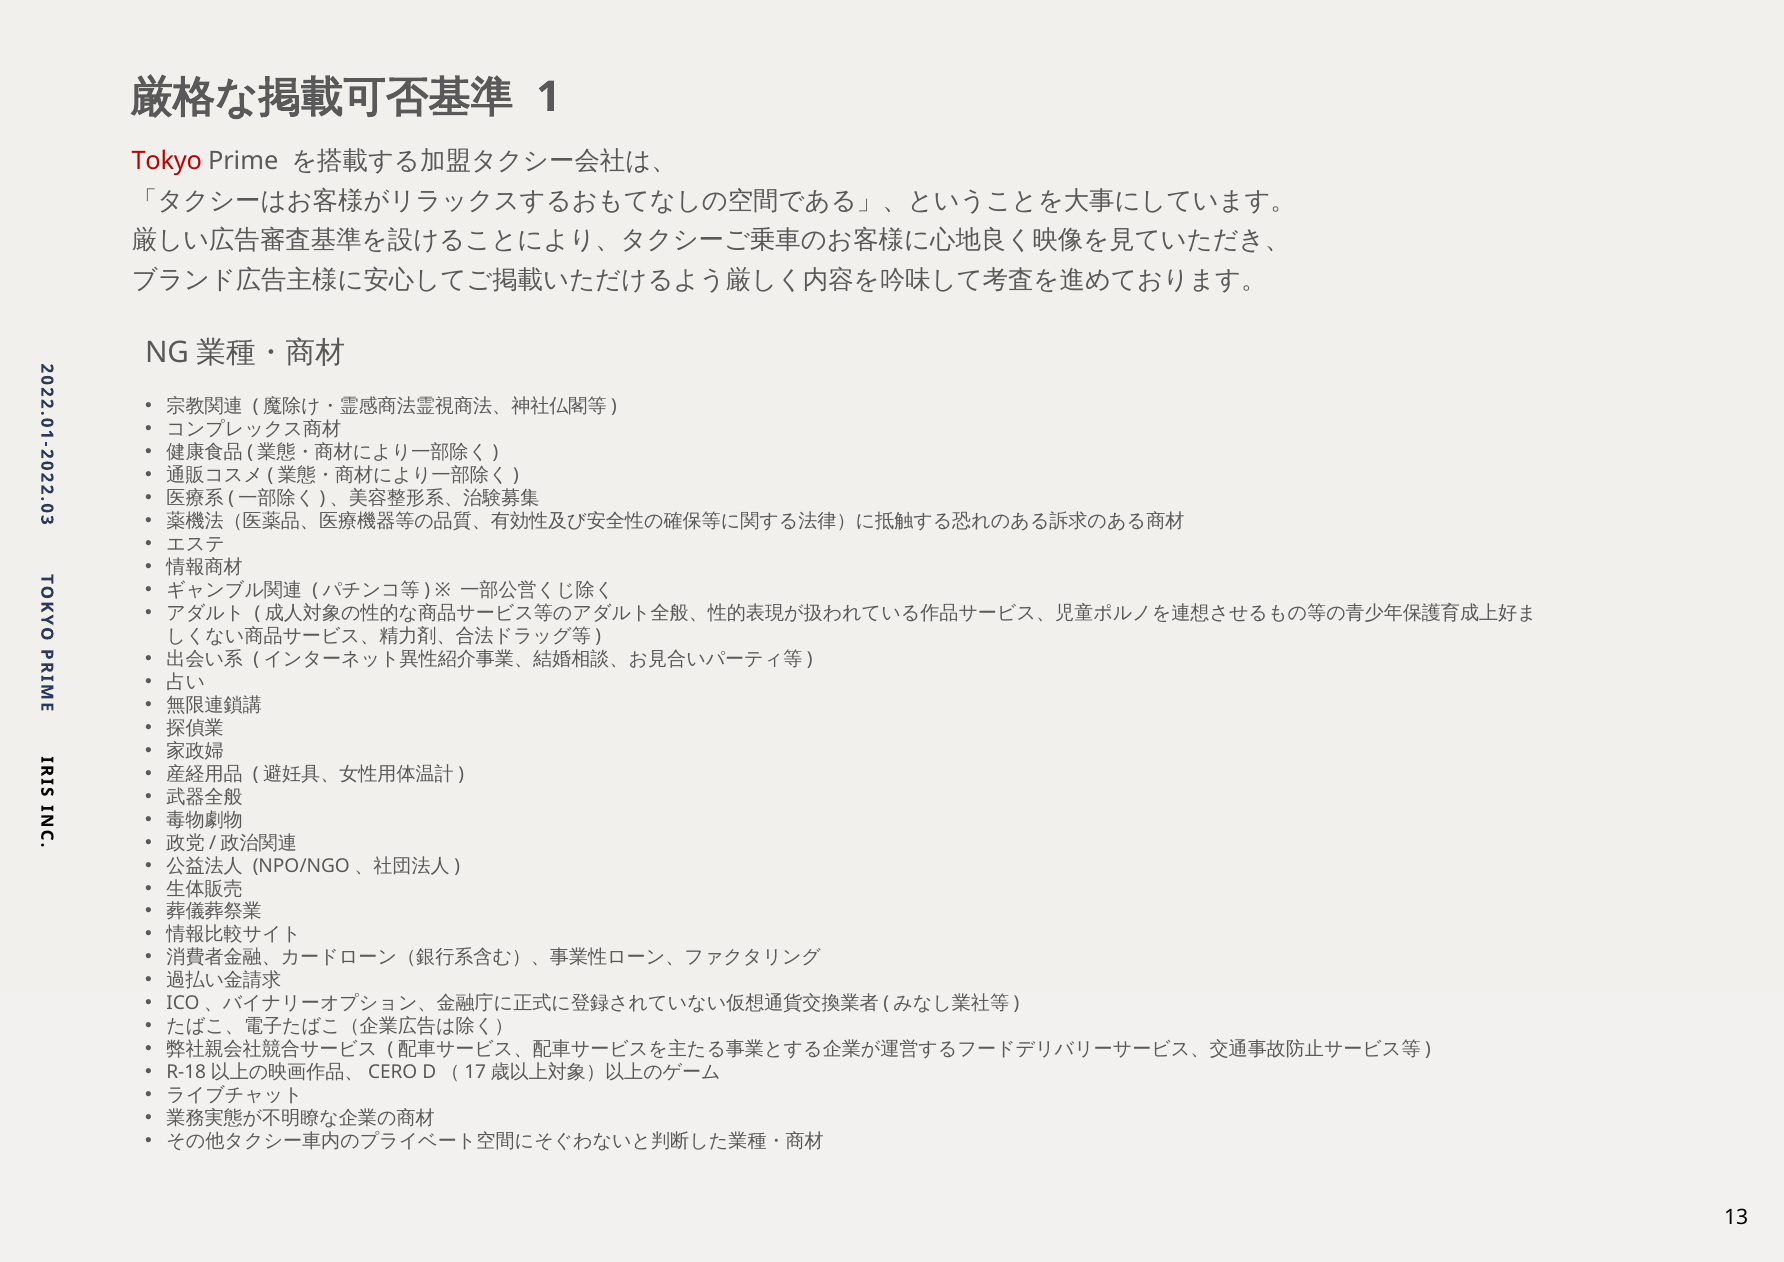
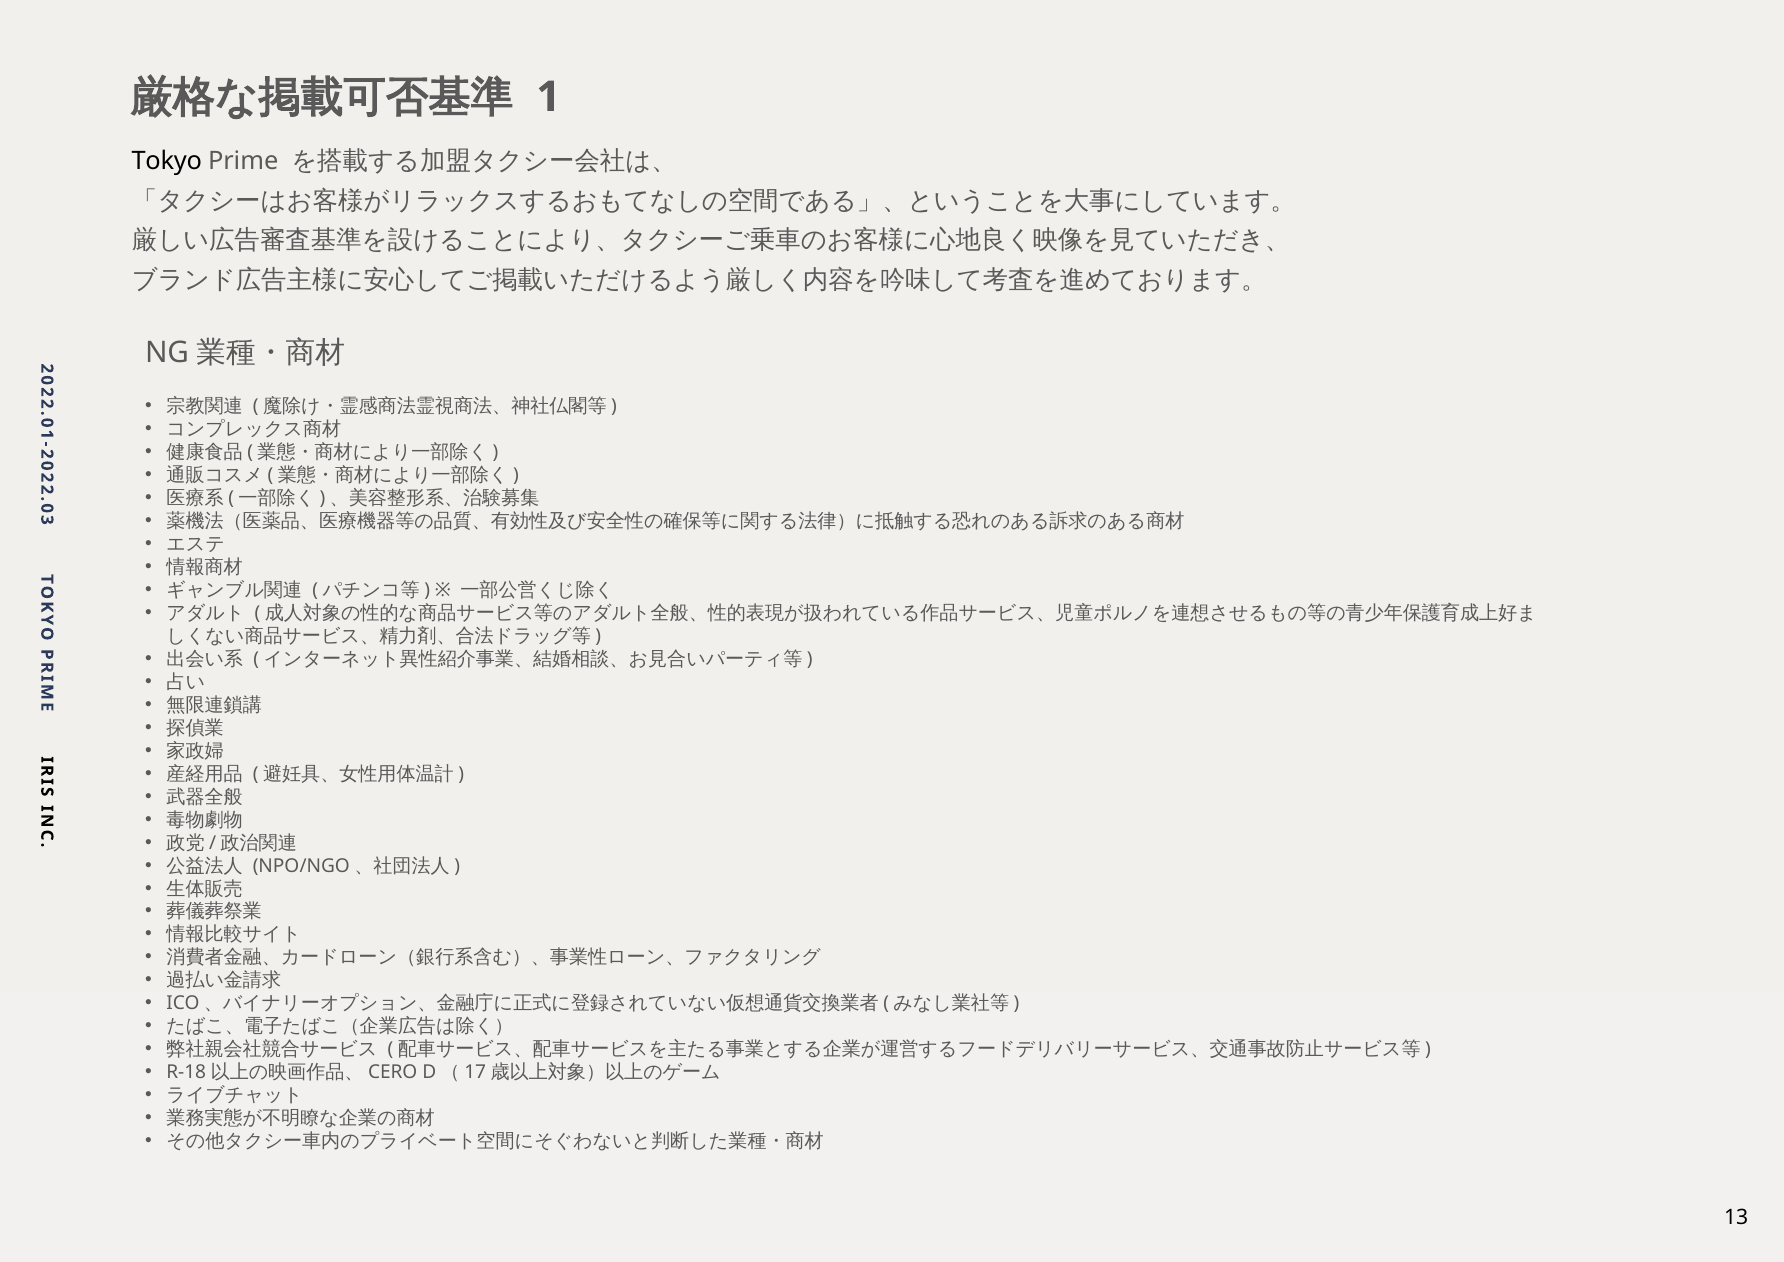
Tokyo colour: red -> black
